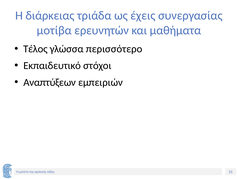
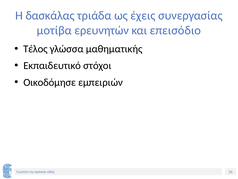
διάρκειας: διάρκειας -> δασκάλας
μαθήματα: μαθήματα -> επεισόδιο
περισσότερο: περισσότερο -> μαθηματικής
Αναπτύξεων: Αναπτύξεων -> Οικοδόμησε
